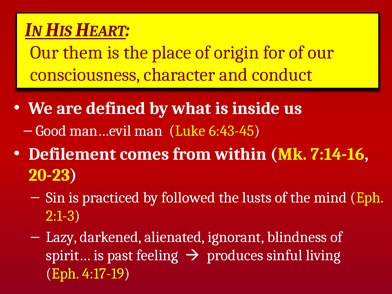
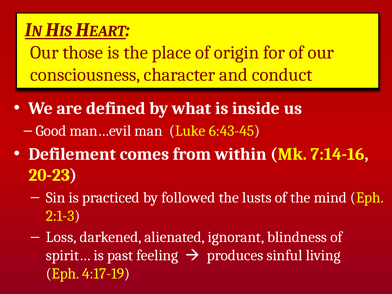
them: them -> those
Lazy: Lazy -> Loss
